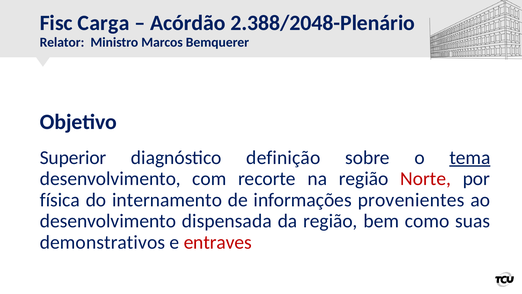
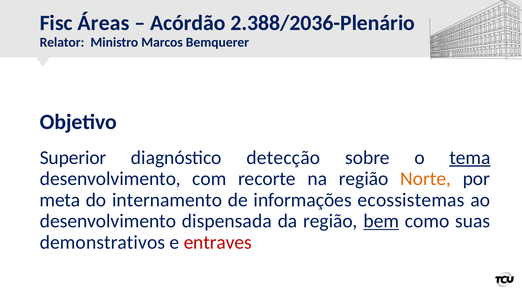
Carga: Carga -> Áreas
2.388/2048-Plenário: 2.388/2048-Plenário -> 2.388/2036-Plenário
definição: definição -> detecção
Norte colour: red -> orange
física: física -> meta
provenientes: provenientes -> ecossistemas
bem underline: none -> present
